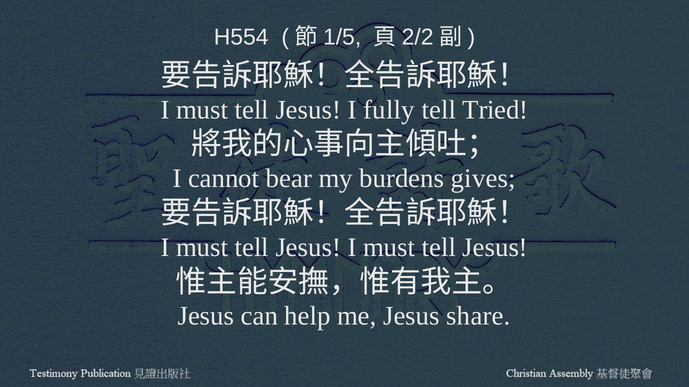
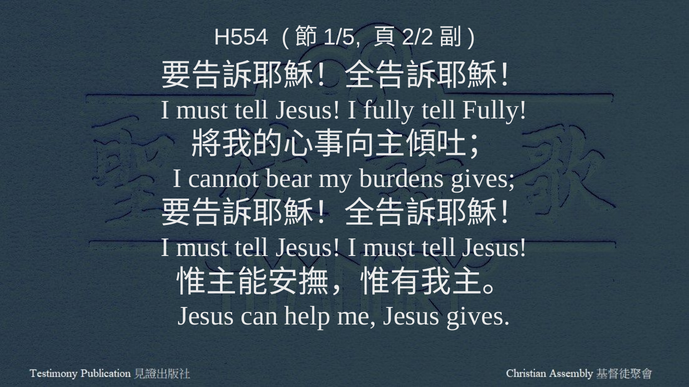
tell Tried: Tried -> Fully
Jesus share: share -> gives
